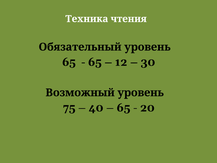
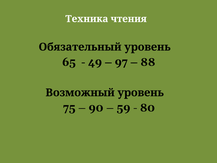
65 at (95, 62): 65 -> 49
12: 12 -> 97
30: 30 -> 88
40: 40 -> 90
65 at (123, 108): 65 -> 59
20: 20 -> 80
